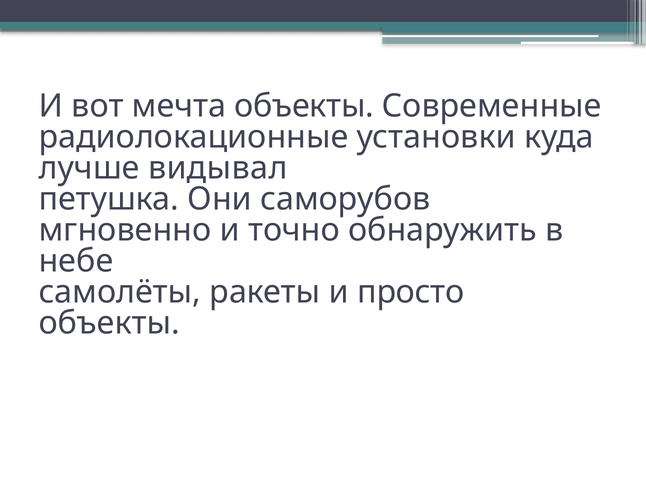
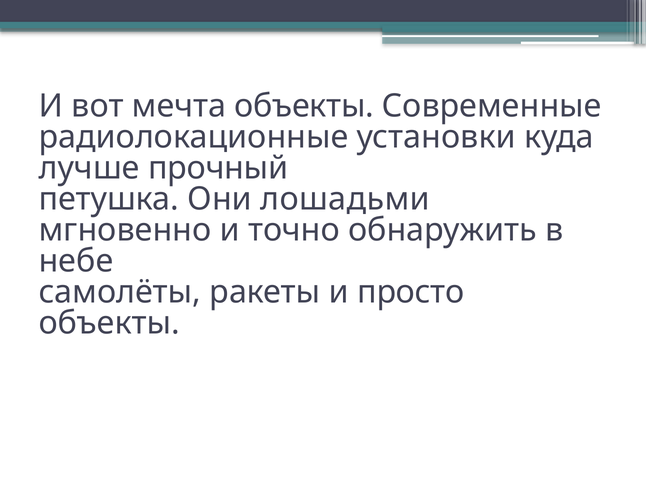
видывал: видывал -> прочный
саморубов: саморубов -> лошадьми
